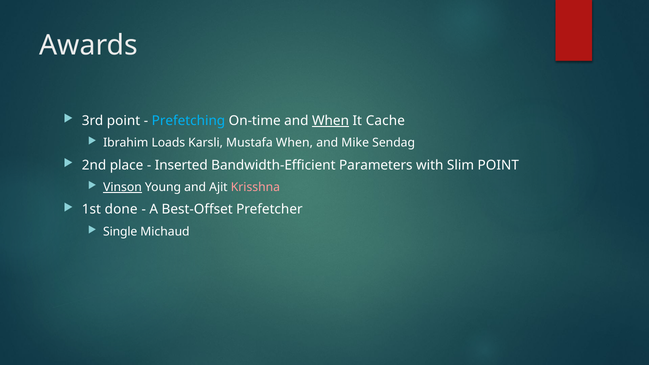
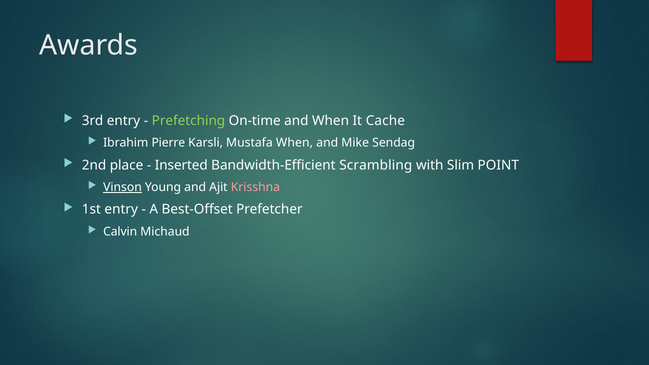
3rd point: point -> entry
Prefetching colour: light blue -> light green
When at (331, 121) underline: present -> none
Loads: Loads -> Pierre
Parameters: Parameters -> Scrambling
1st done: done -> entry
Single: Single -> Calvin
